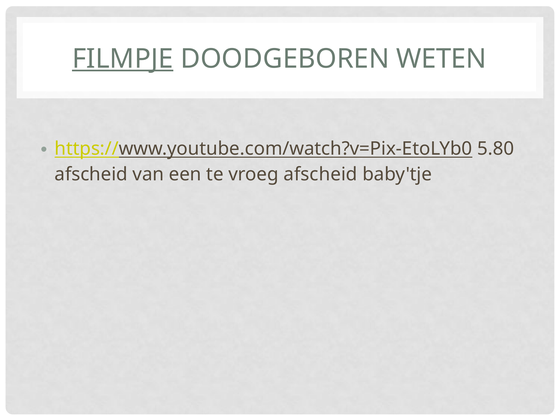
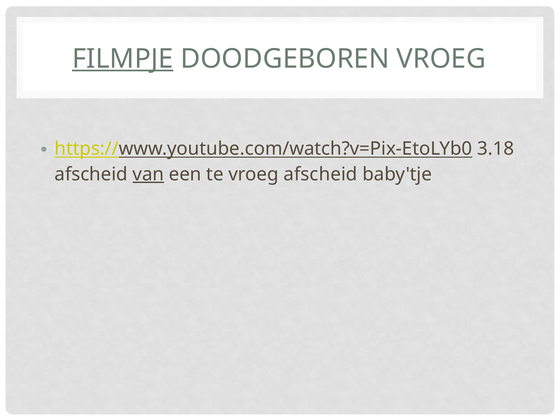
DOODGEBOREN WETEN: WETEN -> VROEG
5.80: 5.80 -> 3.18
van underline: none -> present
